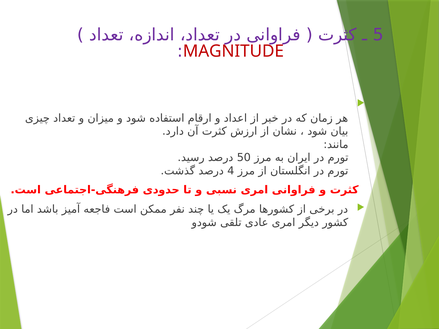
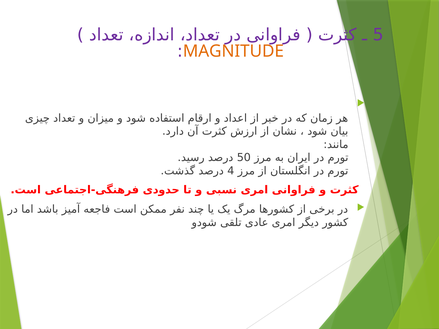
MAGNITUDE colour: red -> orange
